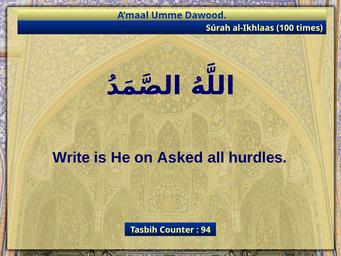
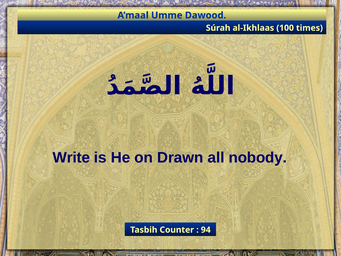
Asked: Asked -> Drawn
hurdles: hurdles -> nobody
